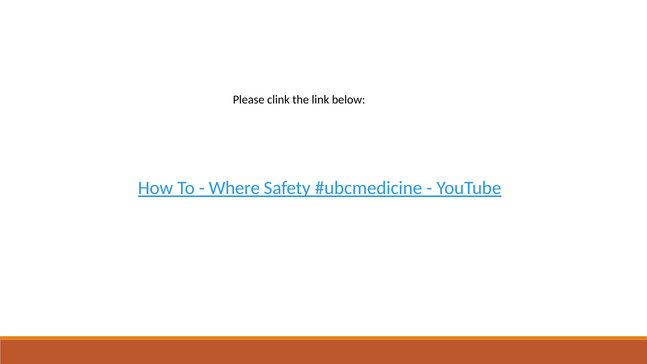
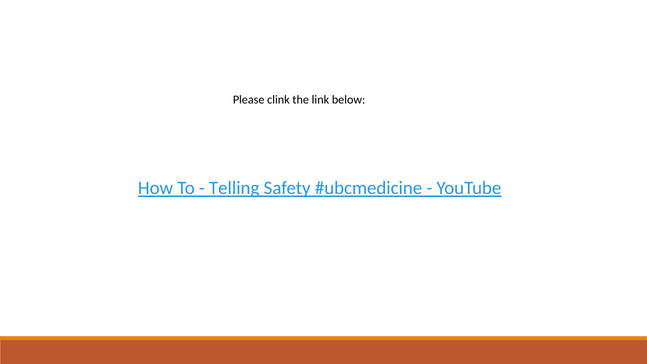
Where: Where -> Telling
